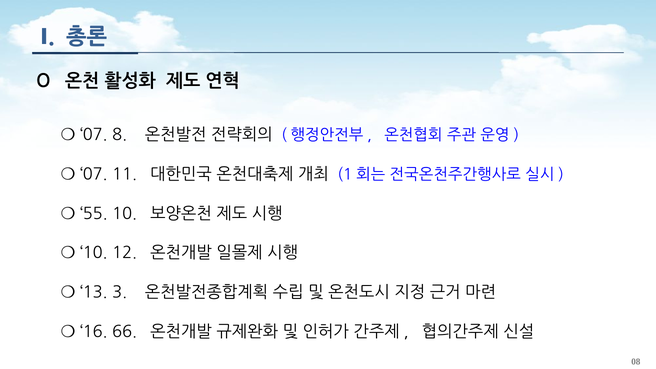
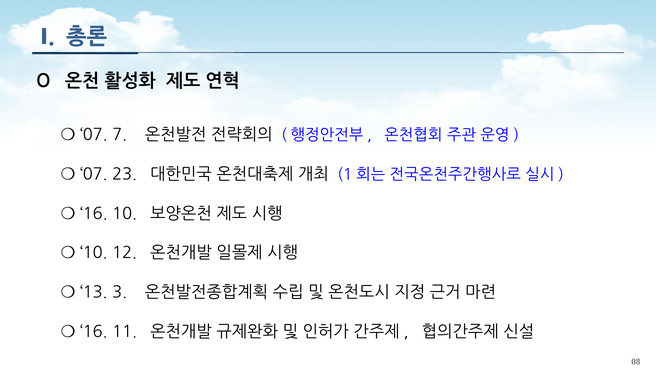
8: 8 -> 7
11: 11 -> 23
55 at (95, 214): 55 -> 16
66: 66 -> 11
